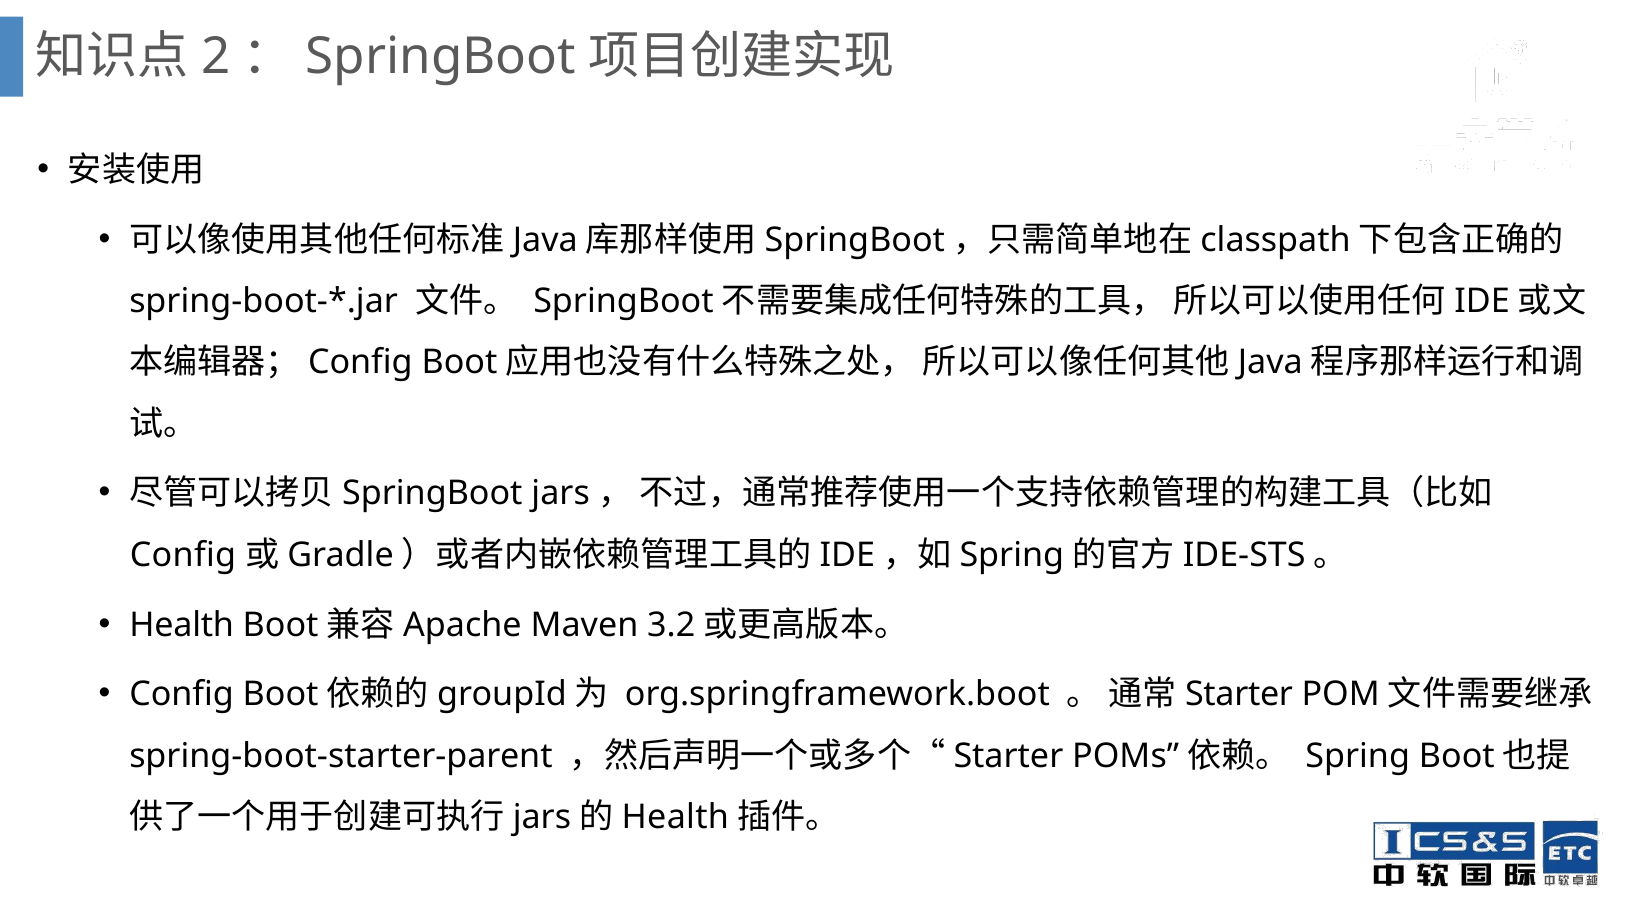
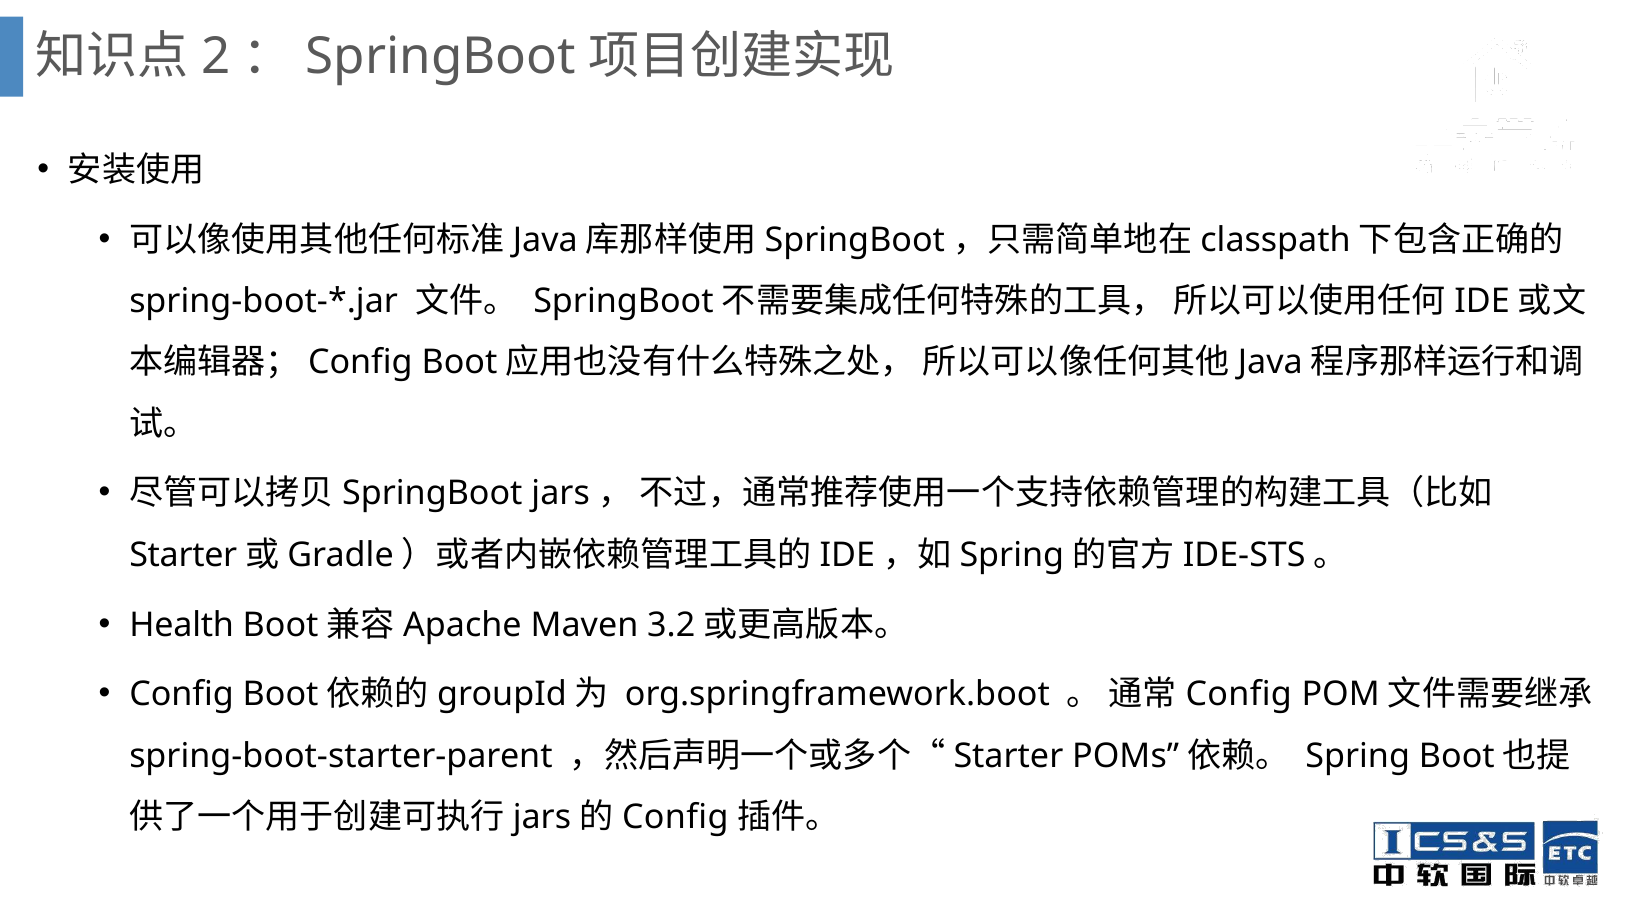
Config at (183, 555): Config -> Starter
Starter at (1239, 694): Starter -> Config
Health at (675, 817): Health -> Config
